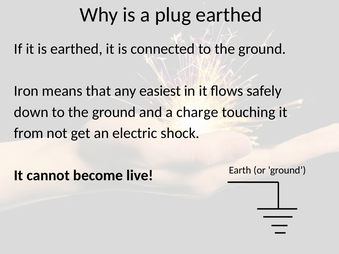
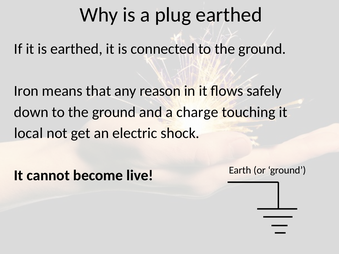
easiest: easiest -> reason
from: from -> local
